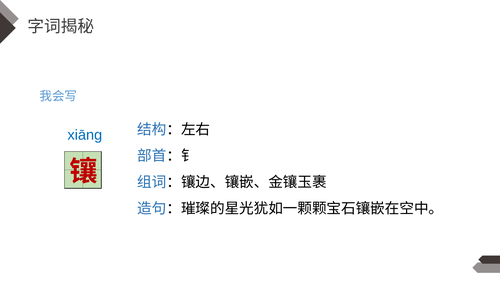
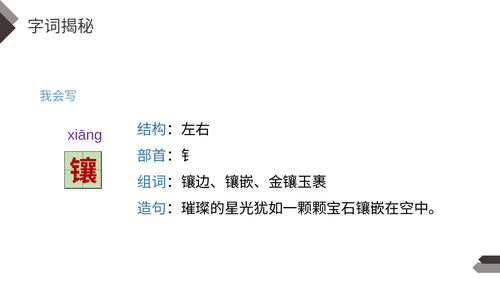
xiāng colour: blue -> purple
